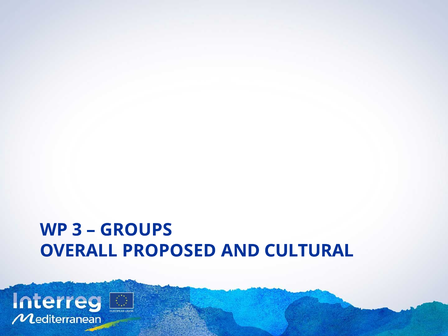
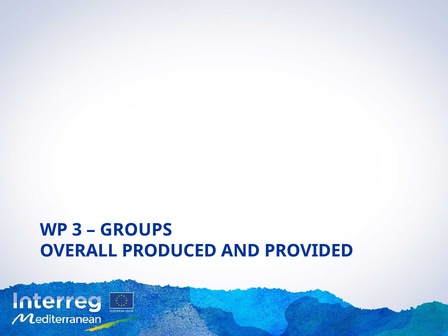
PROPOSED: PROPOSED -> PRODUCED
CULTURAL: CULTURAL -> PROVIDED
